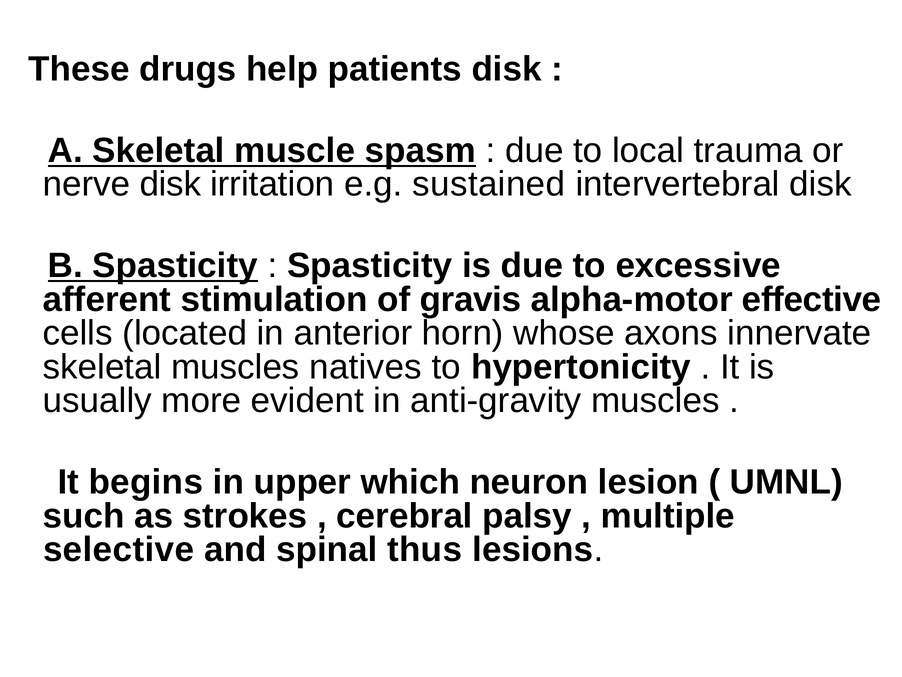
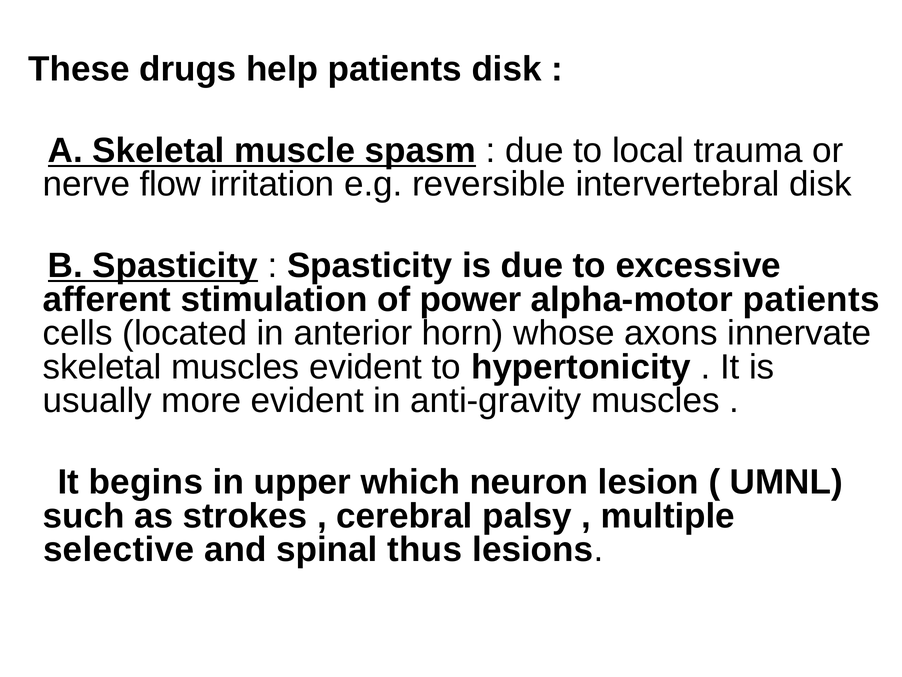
nerve disk: disk -> flow
sustained: sustained -> reversible
gravis: gravis -> power
alpha-motor effective: effective -> patients
muscles natives: natives -> evident
